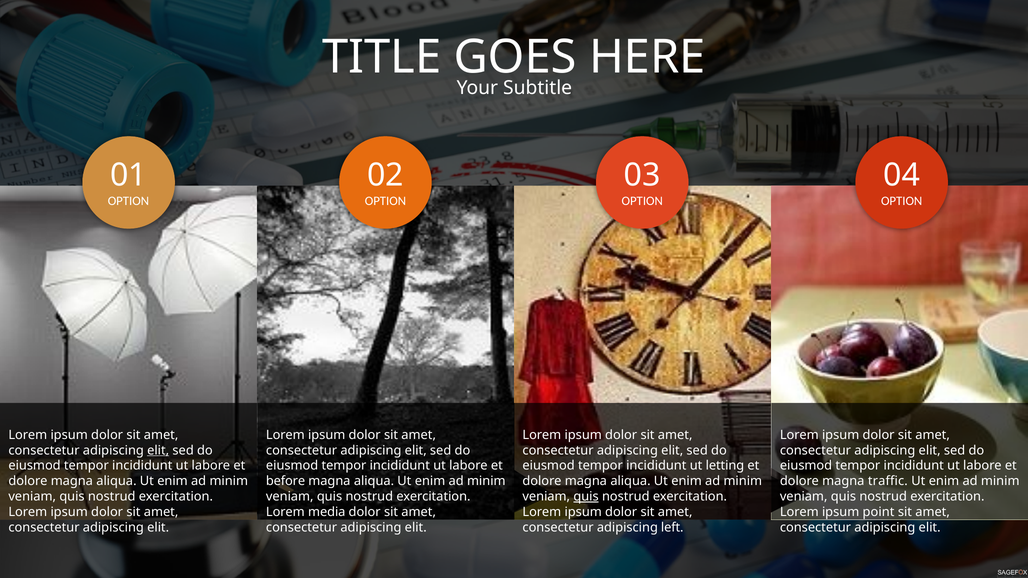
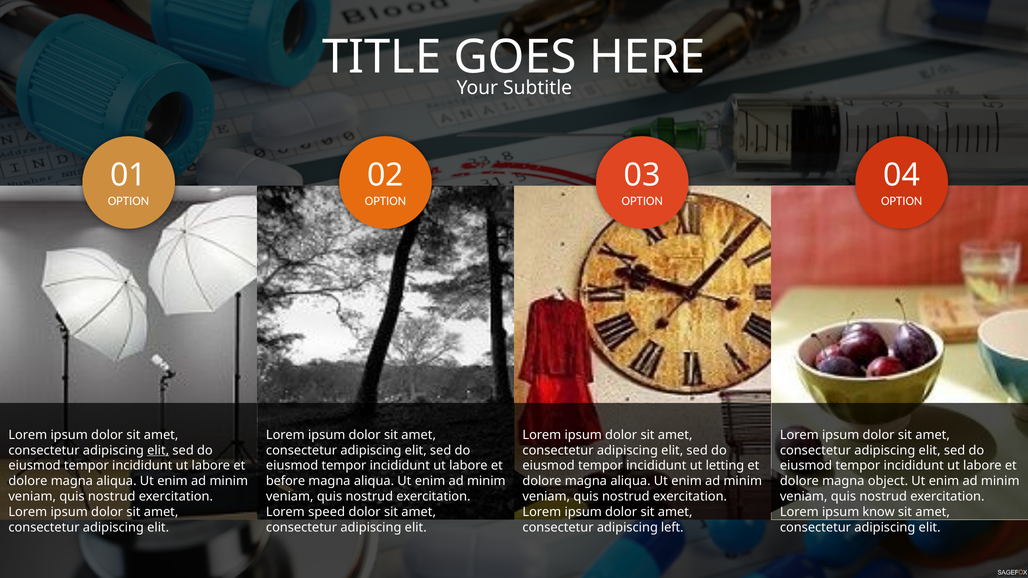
traffic: traffic -> object
quis at (586, 497) underline: present -> none
media: media -> speed
point: point -> know
